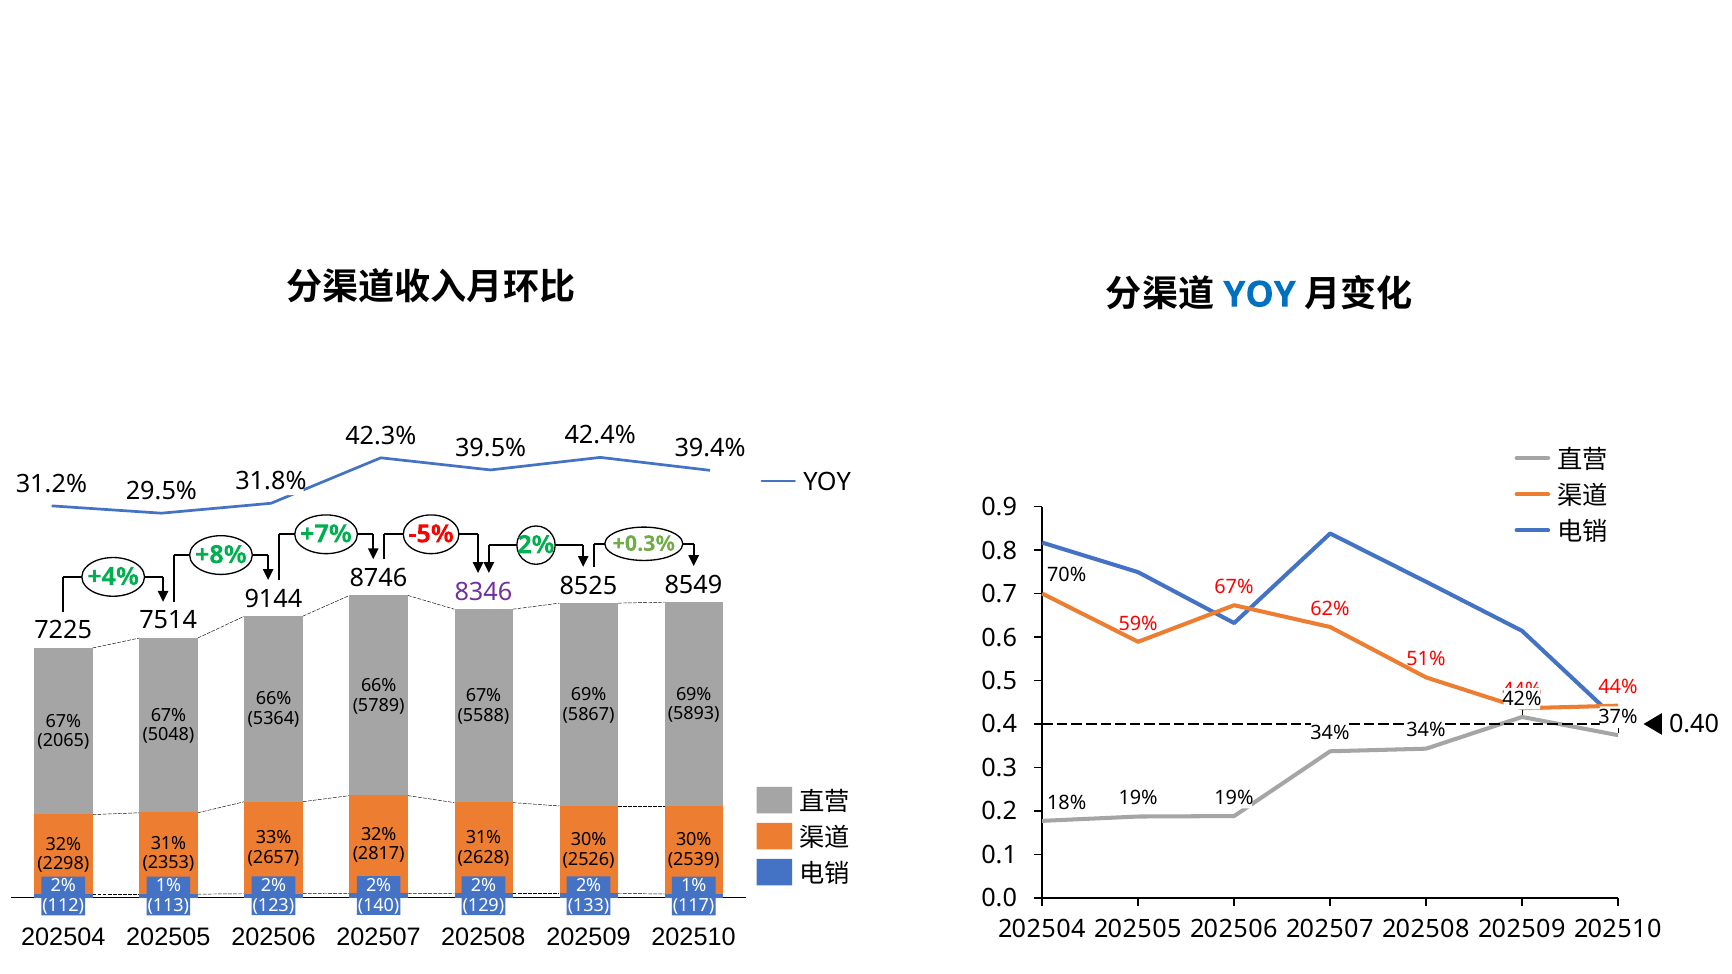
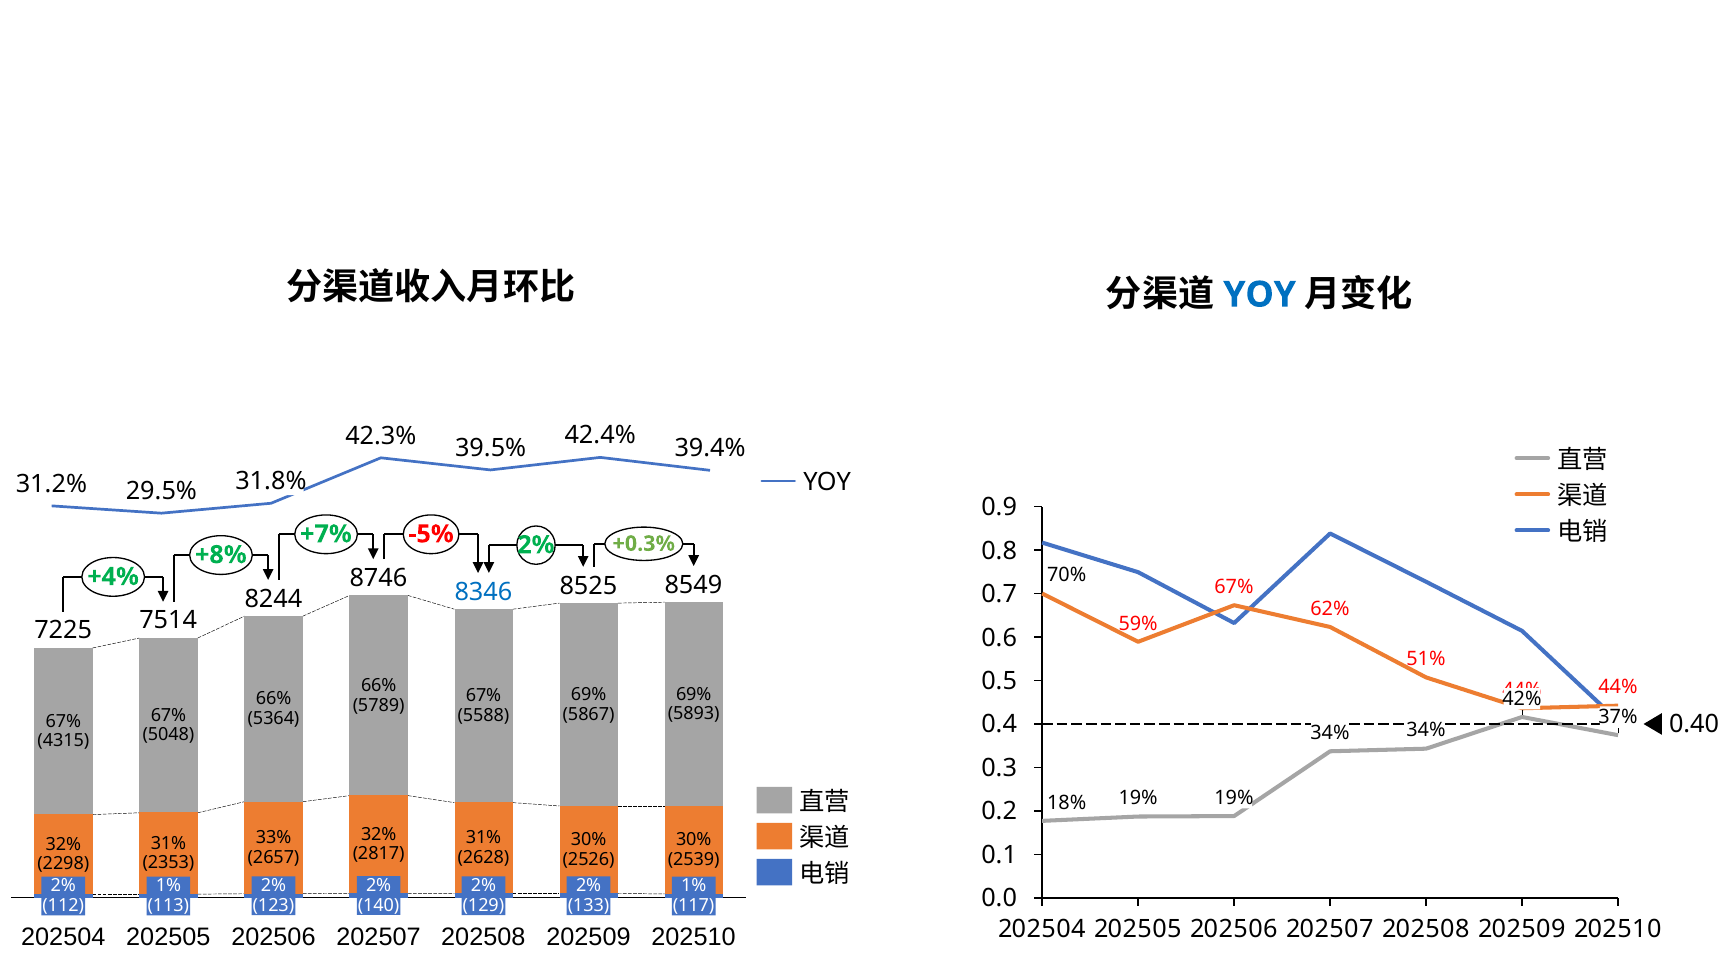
8346 colour: purple -> blue
9144: 9144 -> 8244
2065: 2065 -> 4315
